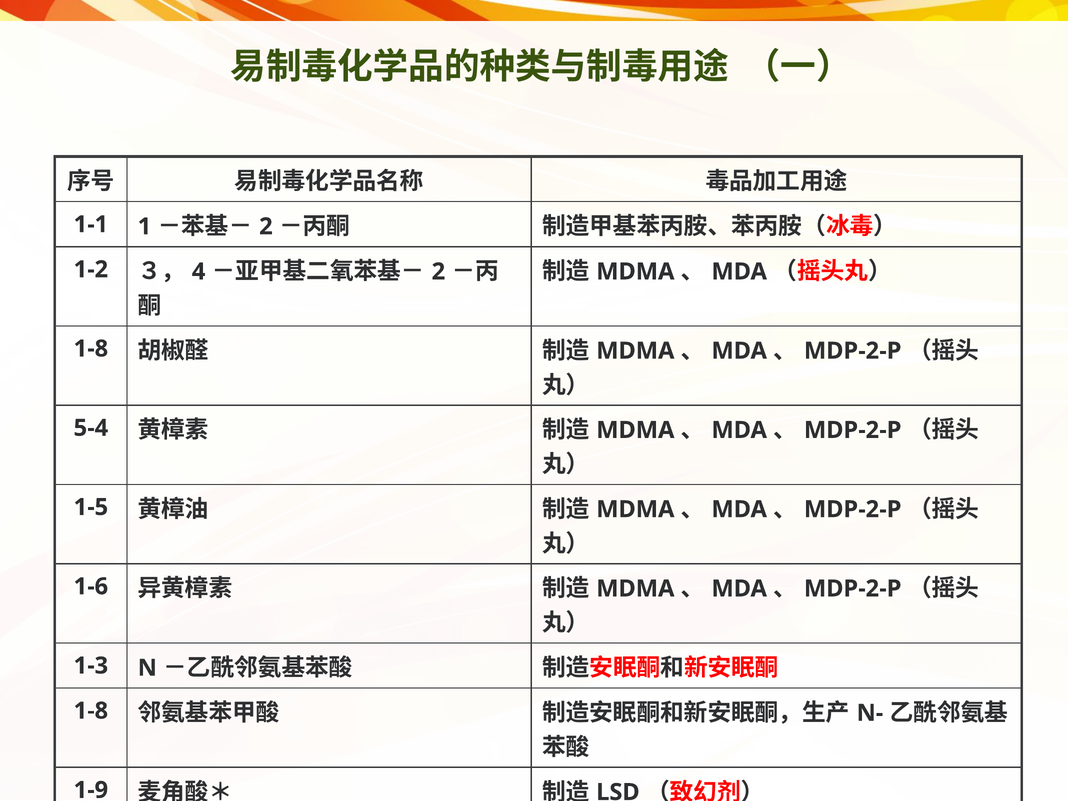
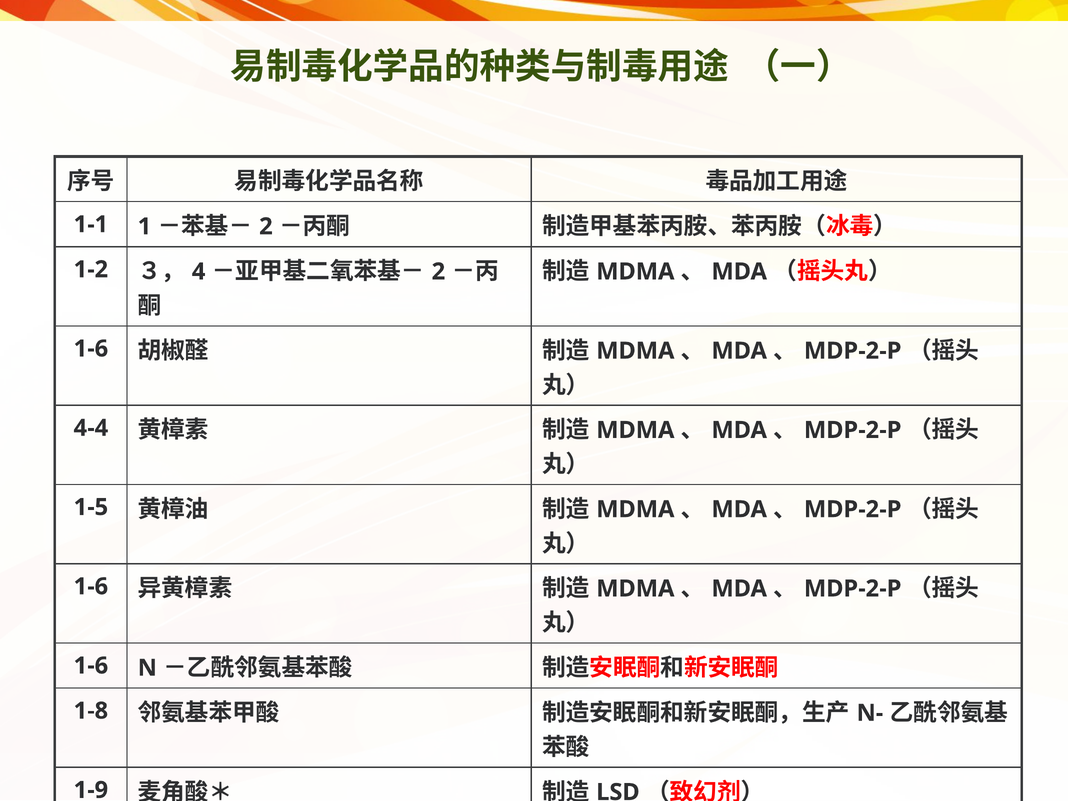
1-8 at (91, 349): 1-8 -> 1-6
5-4: 5-4 -> 4-4
1-3 at (91, 666): 1-3 -> 1-6
